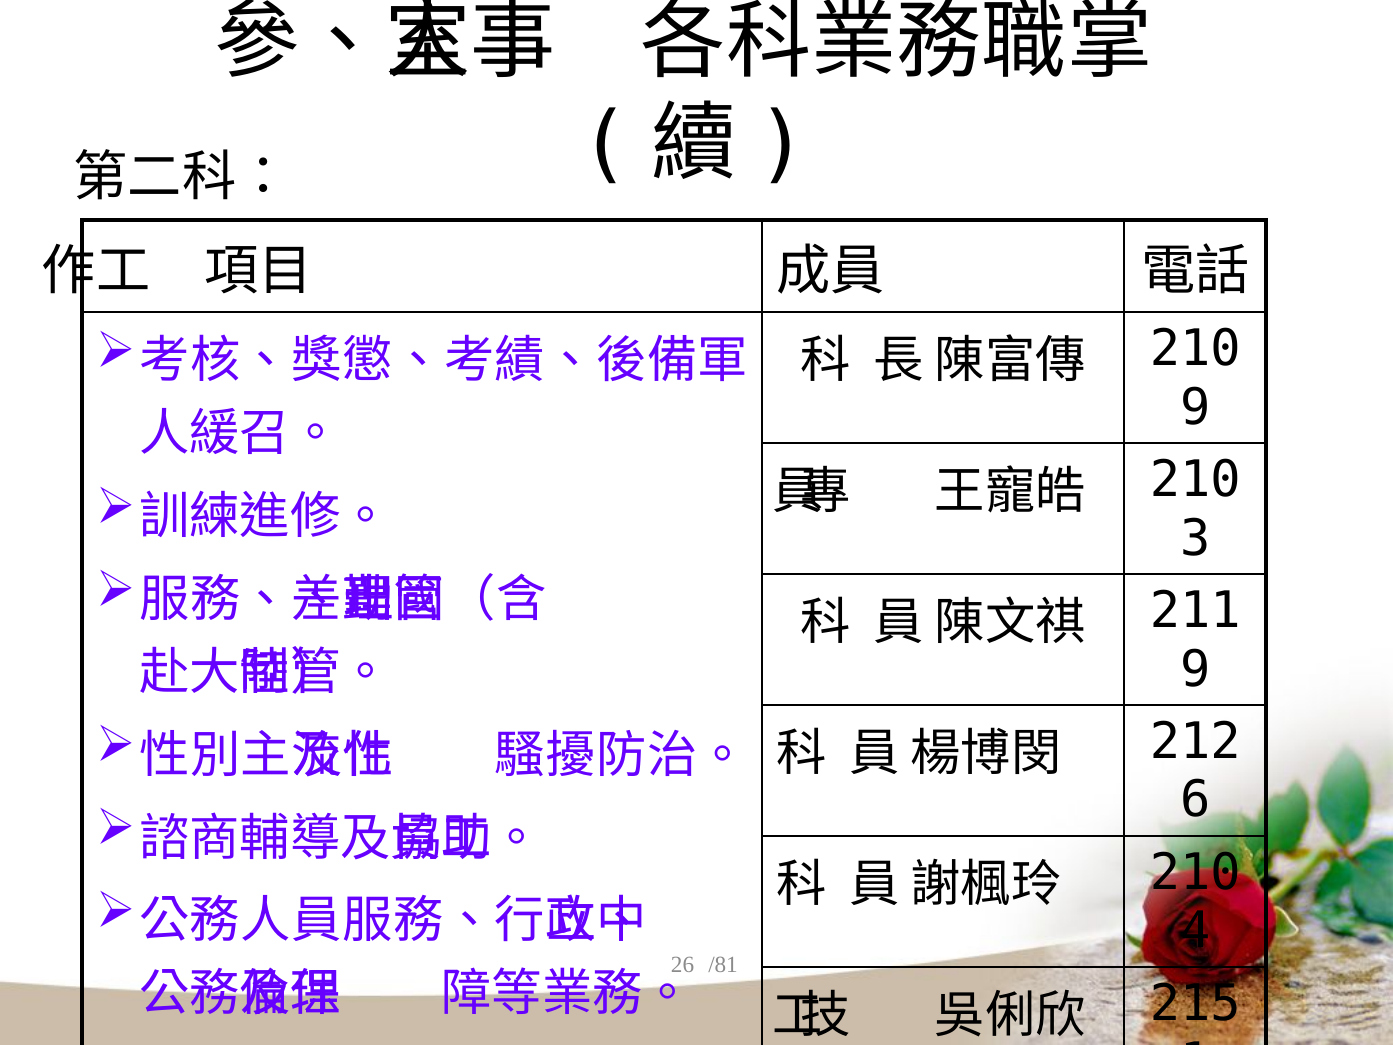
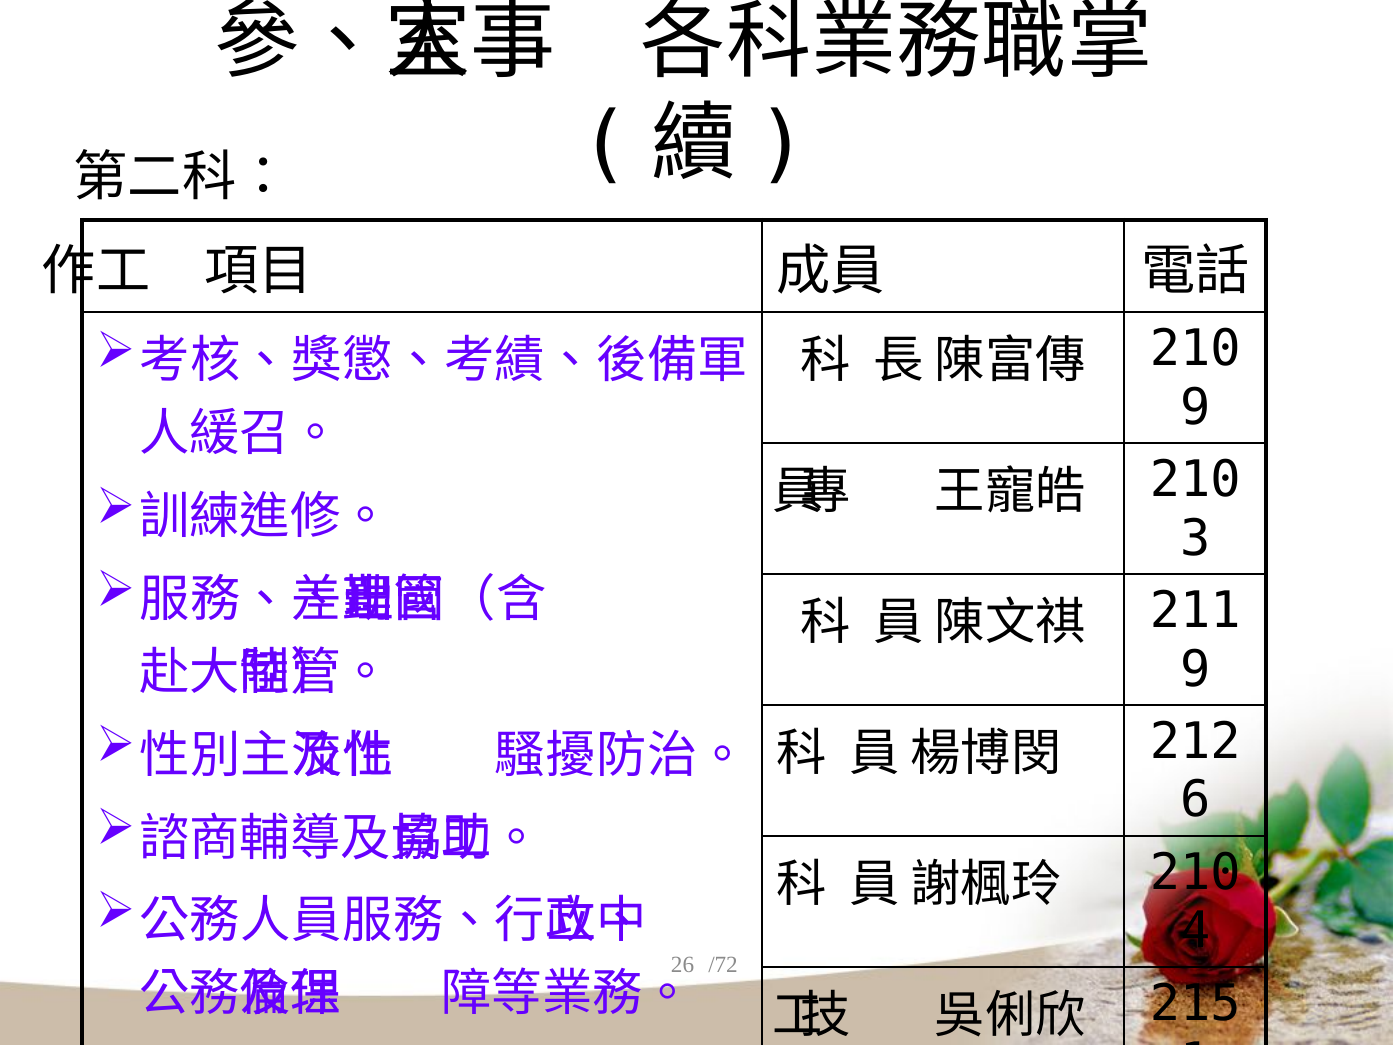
/81: /81 -> /72
